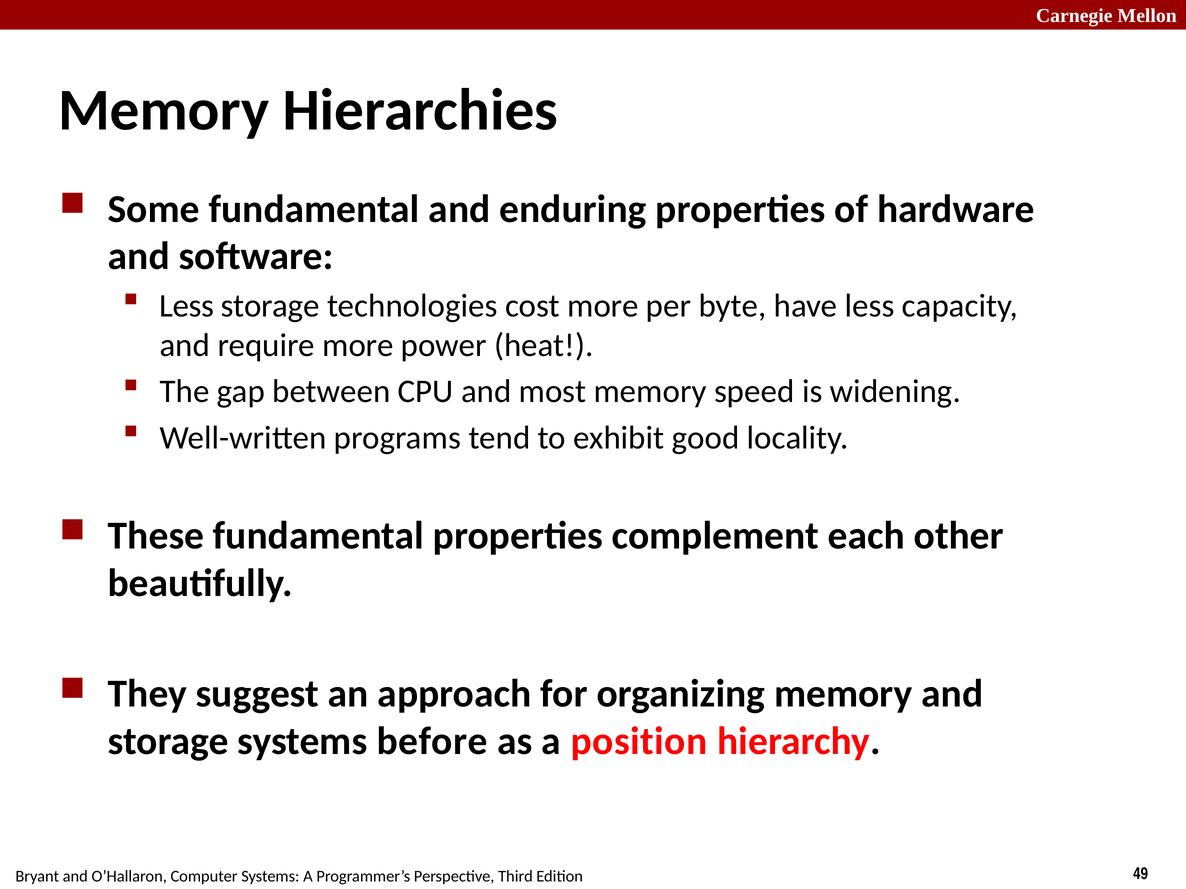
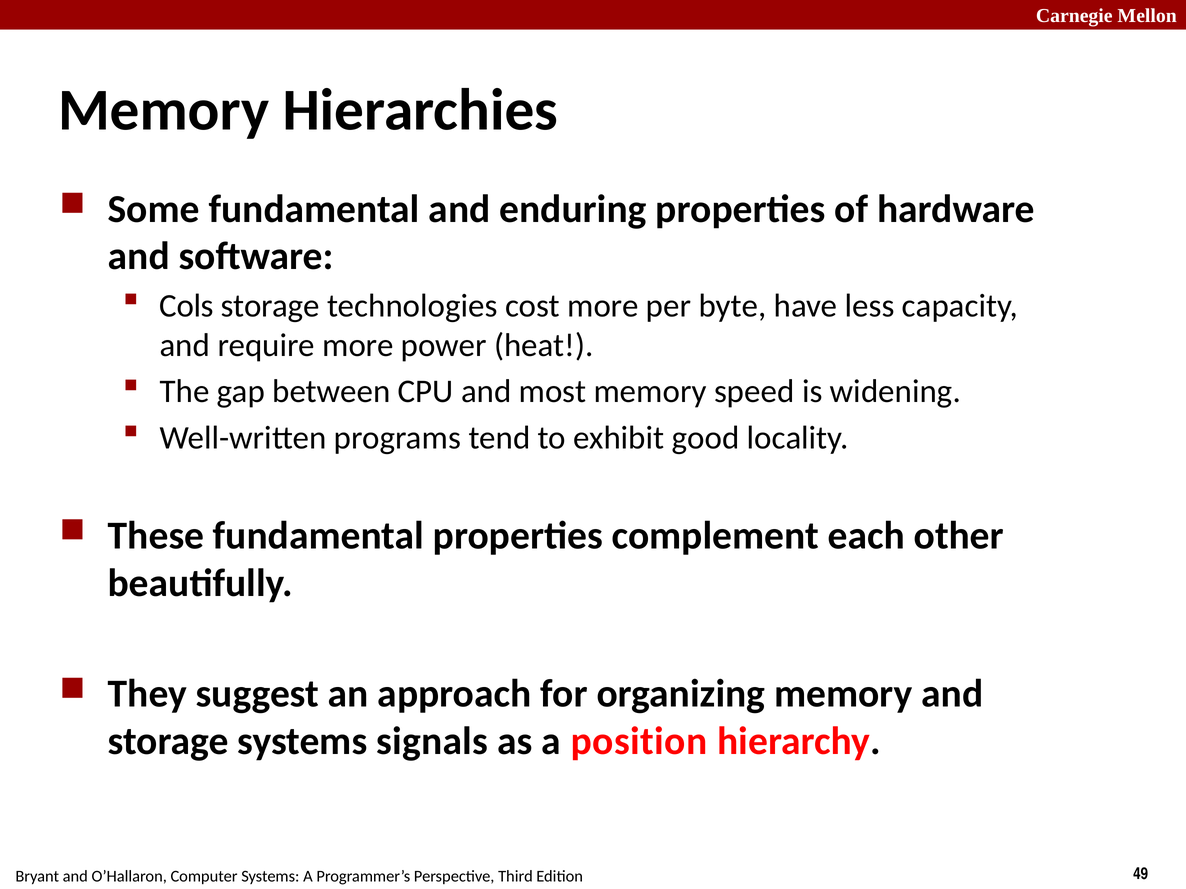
Less at (187, 306): Less -> Cols
before: before -> signals
